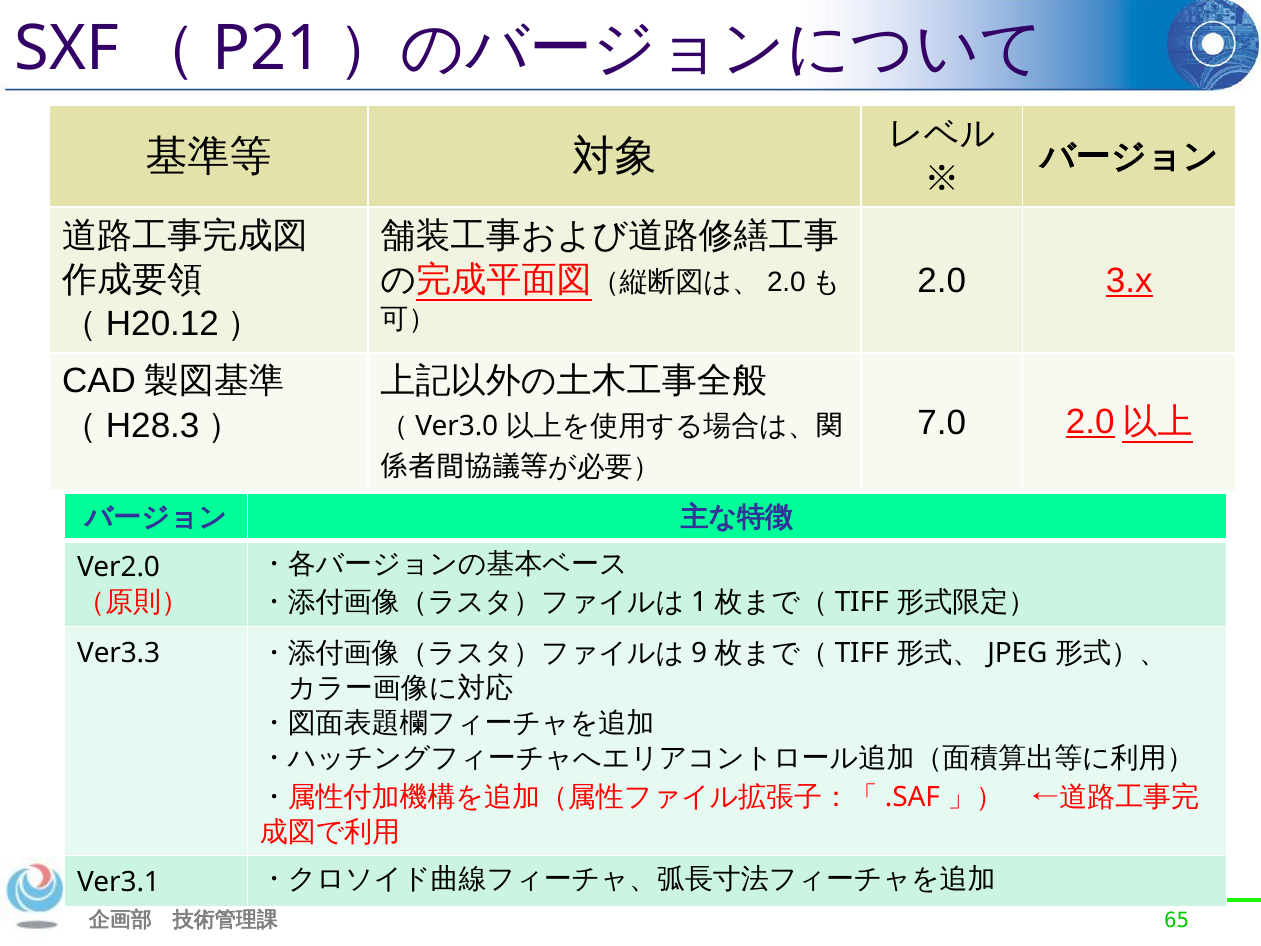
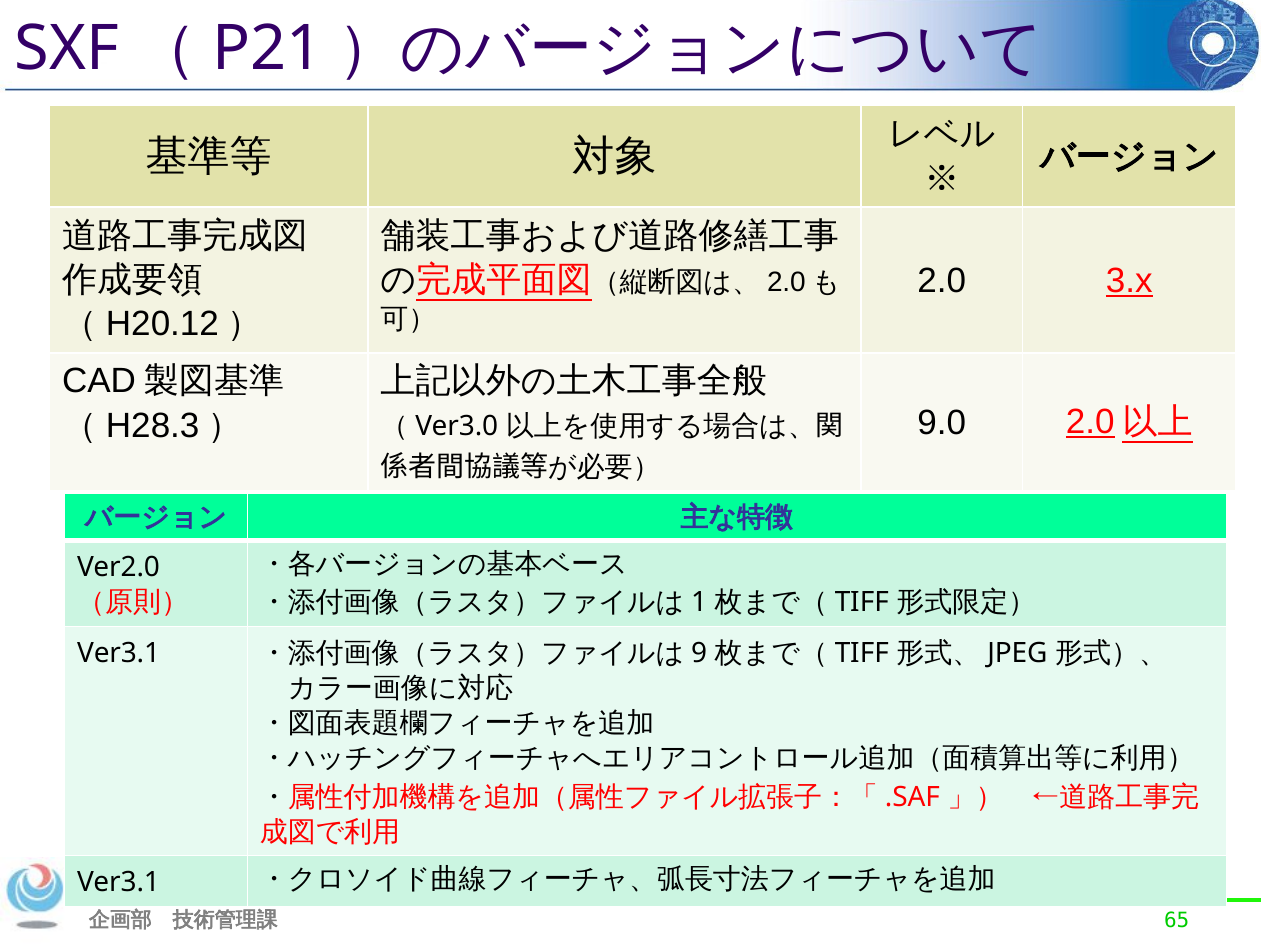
7.0: 7.0 -> 9.0
Ver3.3 at (119, 653): Ver3.3 -> Ver3.1
